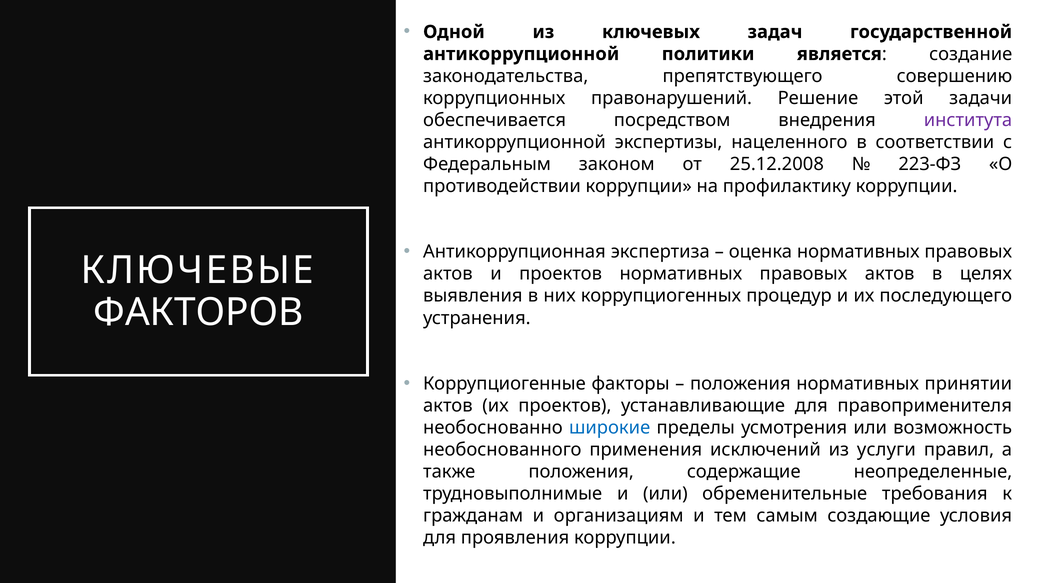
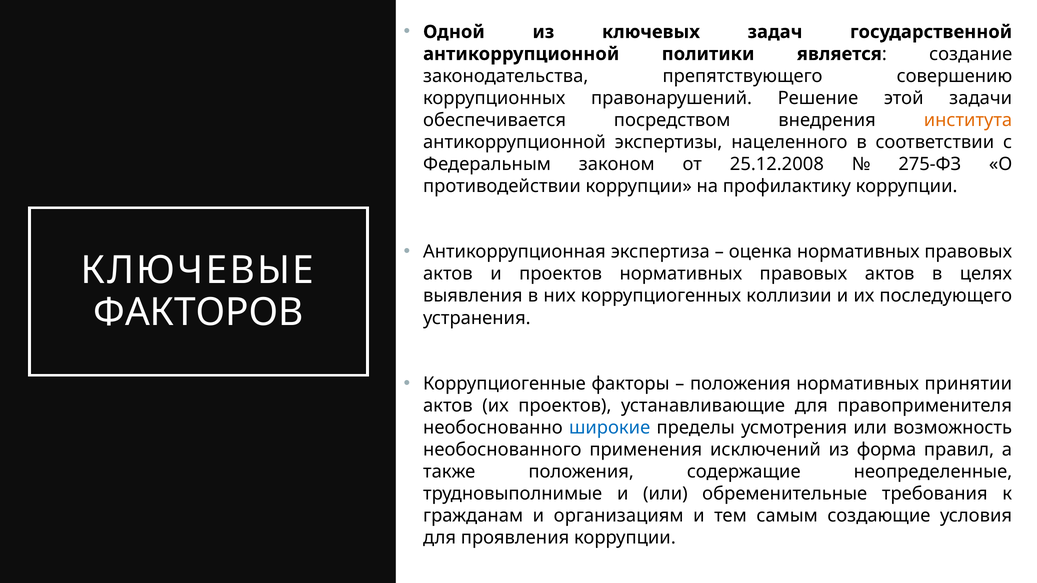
института colour: purple -> orange
223-ФЗ: 223-ФЗ -> 275-ФЗ
процедур: процедур -> коллизии
услуги: услуги -> форма
